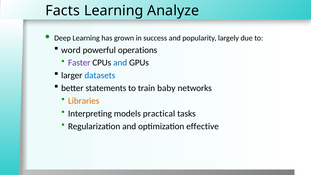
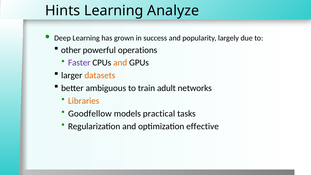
Facts: Facts -> Hints
word: word -> other
and at (120, 63) colour: blue -> orange
datasets colour: blue -> orange
statements: statements -> ambiguous
baby: baby -> adult
Interpreting: Interpreting -> Goodfellow
